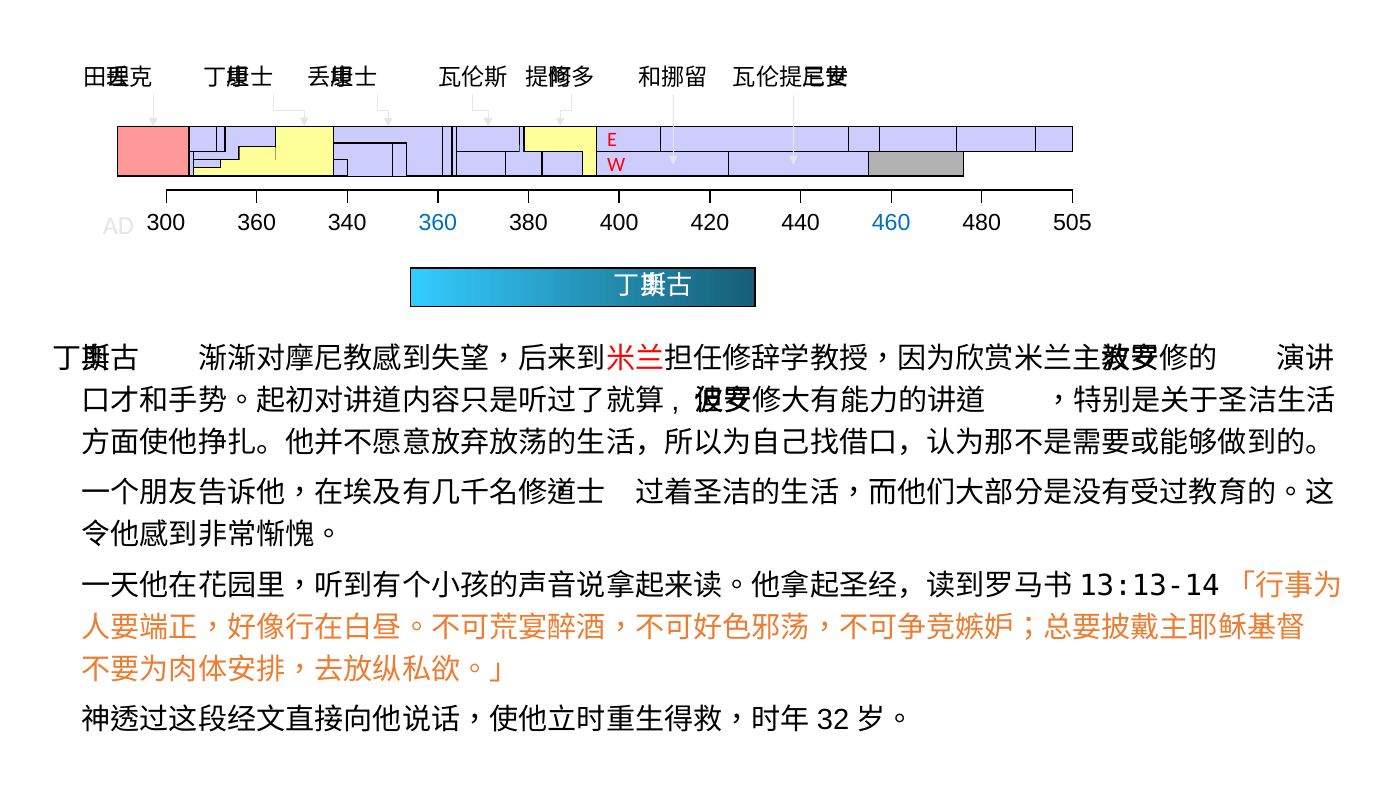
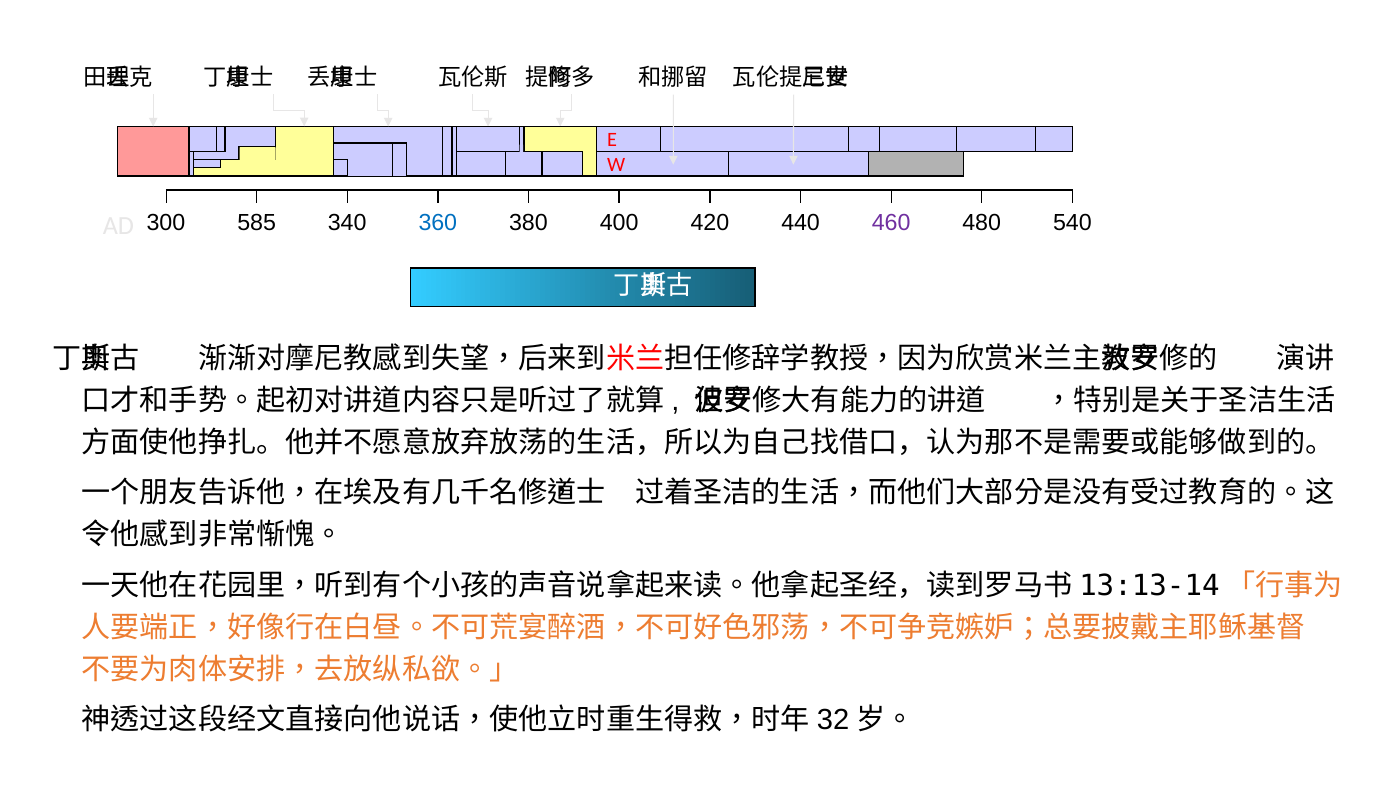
300 360: 360 -> 585
460 colour: blue -> purple
505: 505 -> 540
